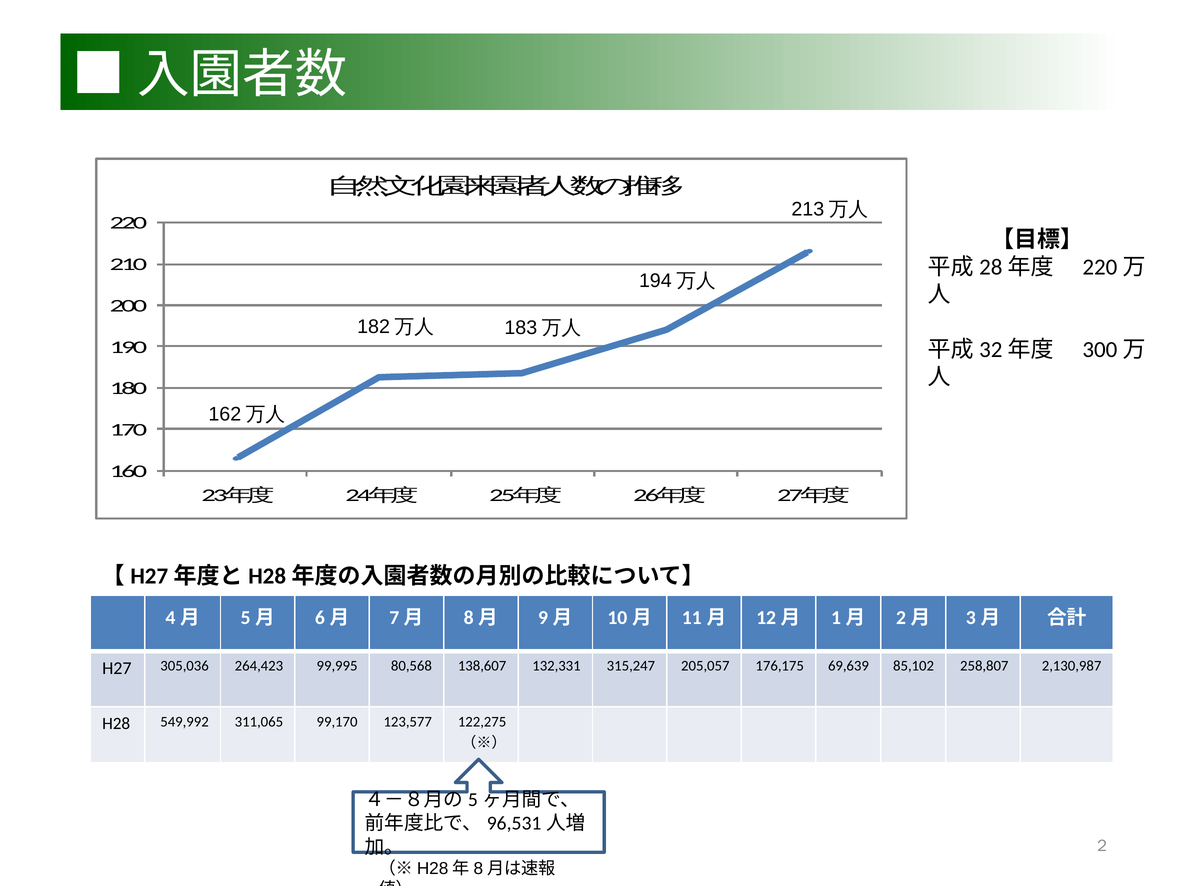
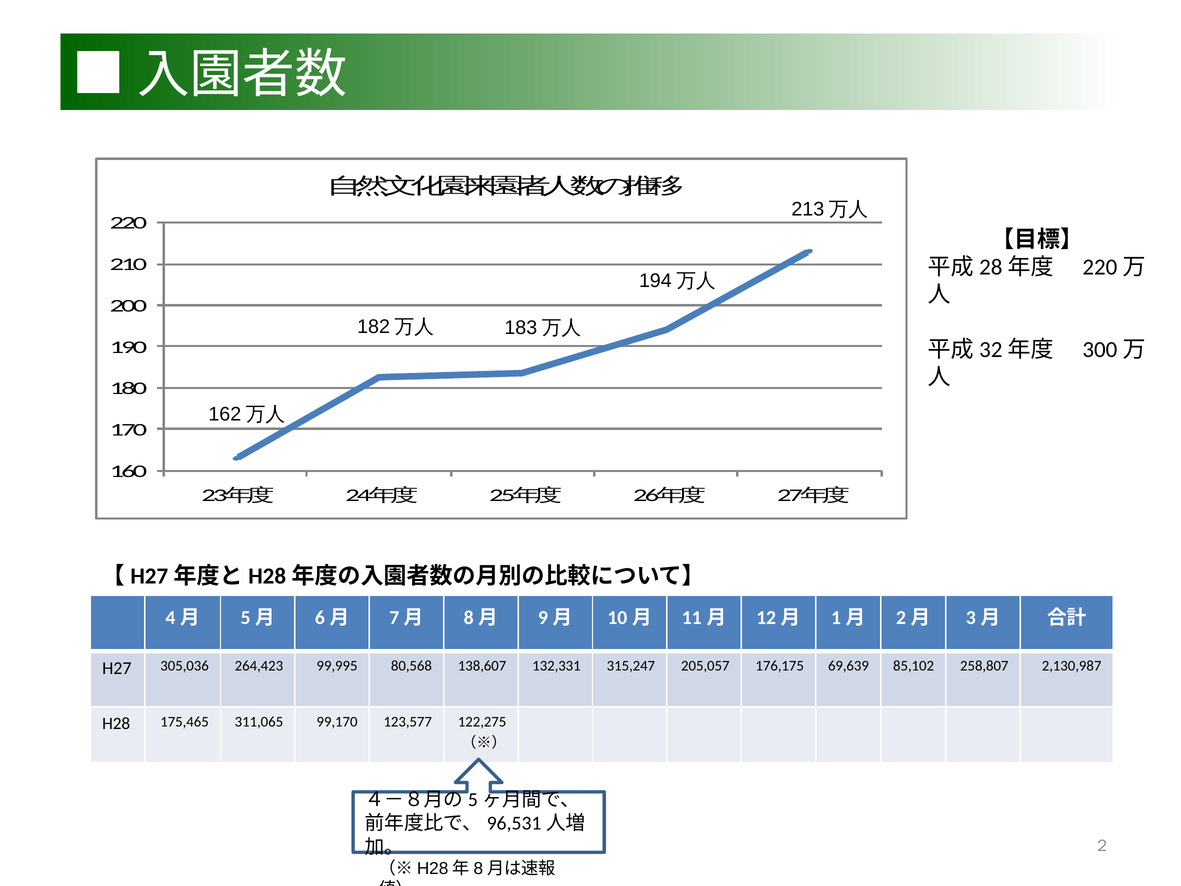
549,992: 549,992 -> 175,465
